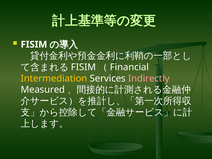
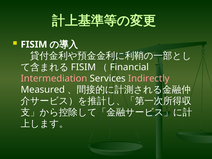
Intermediation colour: yellow -> pink
